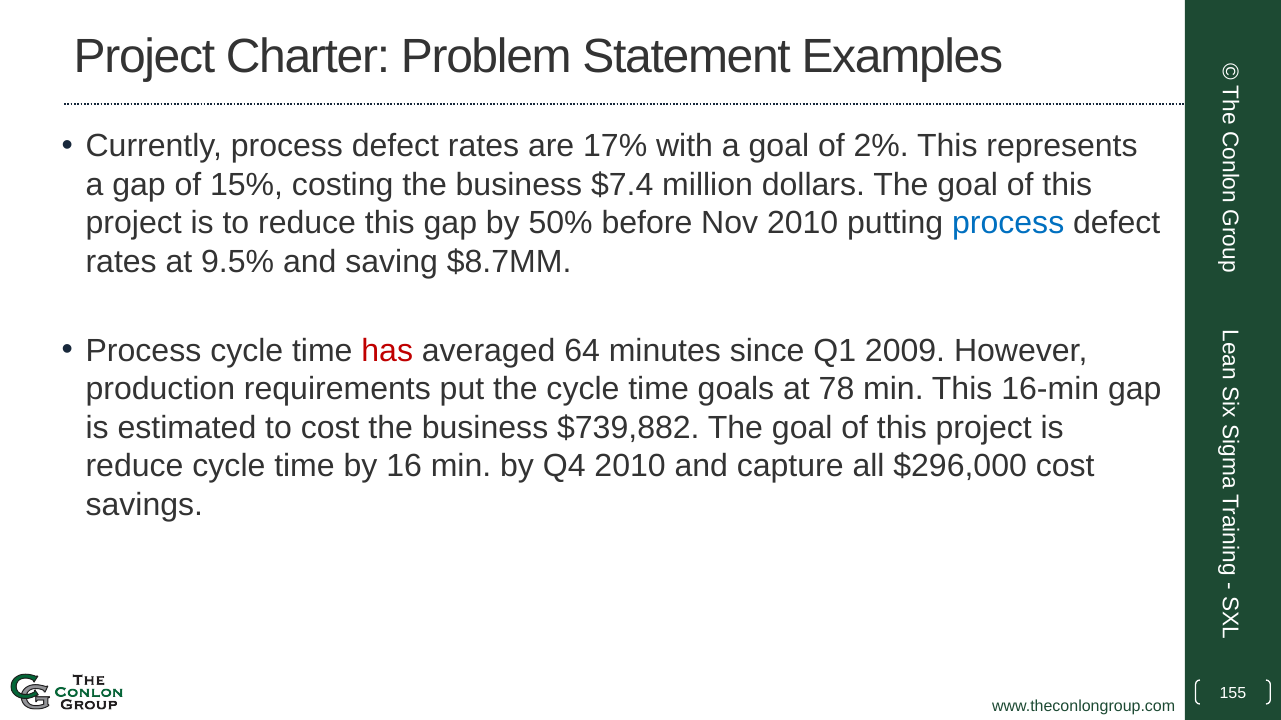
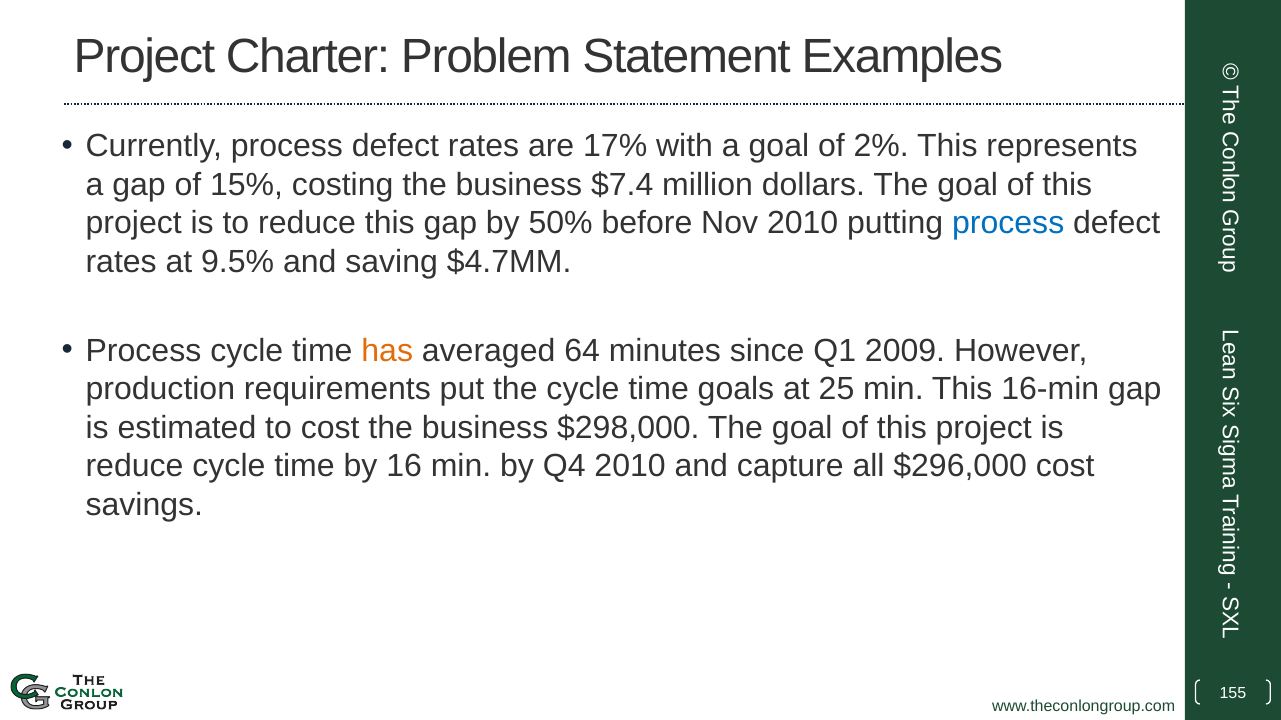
$8.7MM: $8.7MM -> $4.7MM
has colour: red -> orange
78: 78 -> 25
$739,882: $739,882 -> $298,000
